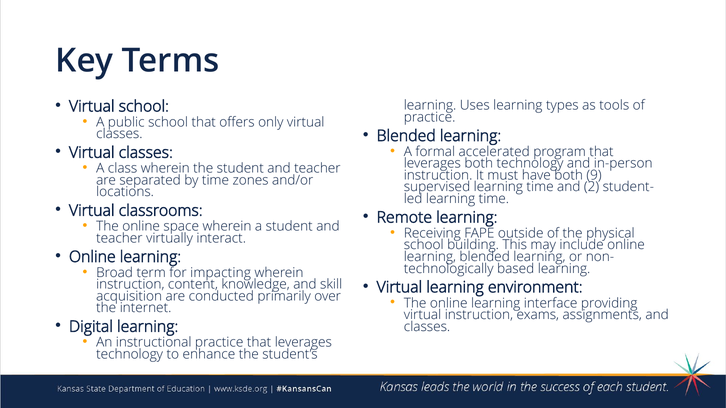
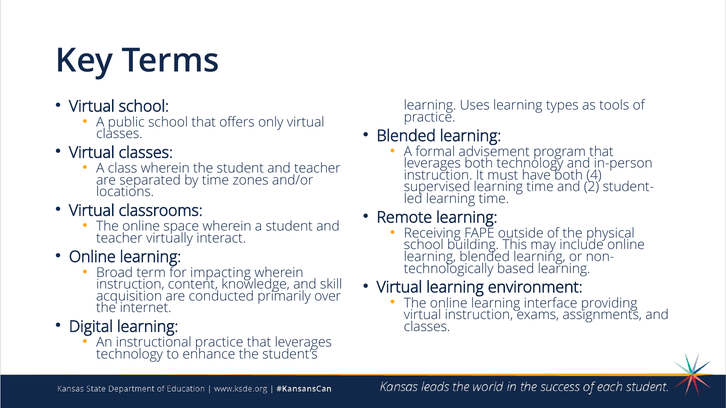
accelerated: accelerated -> advisement
9: 9 -> 4
